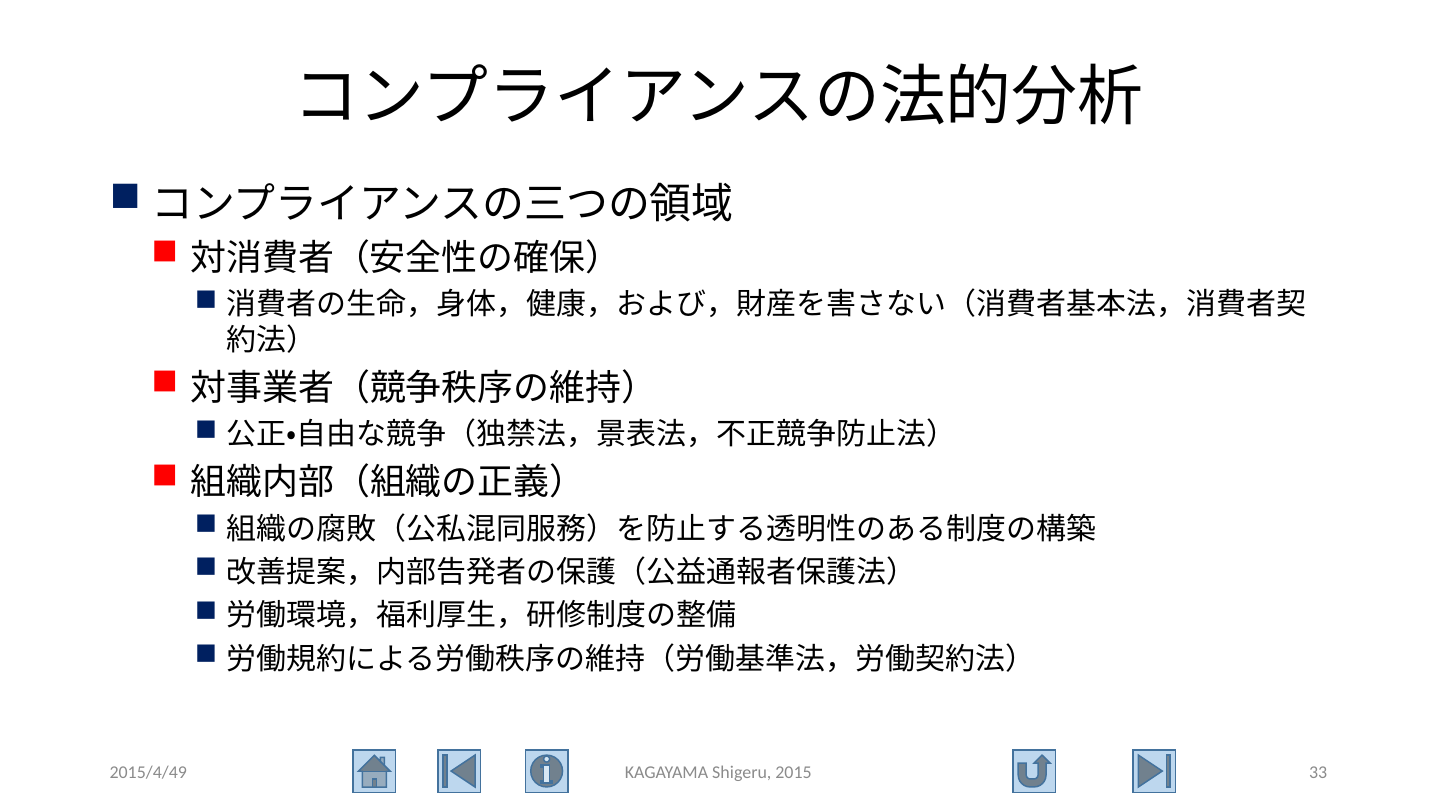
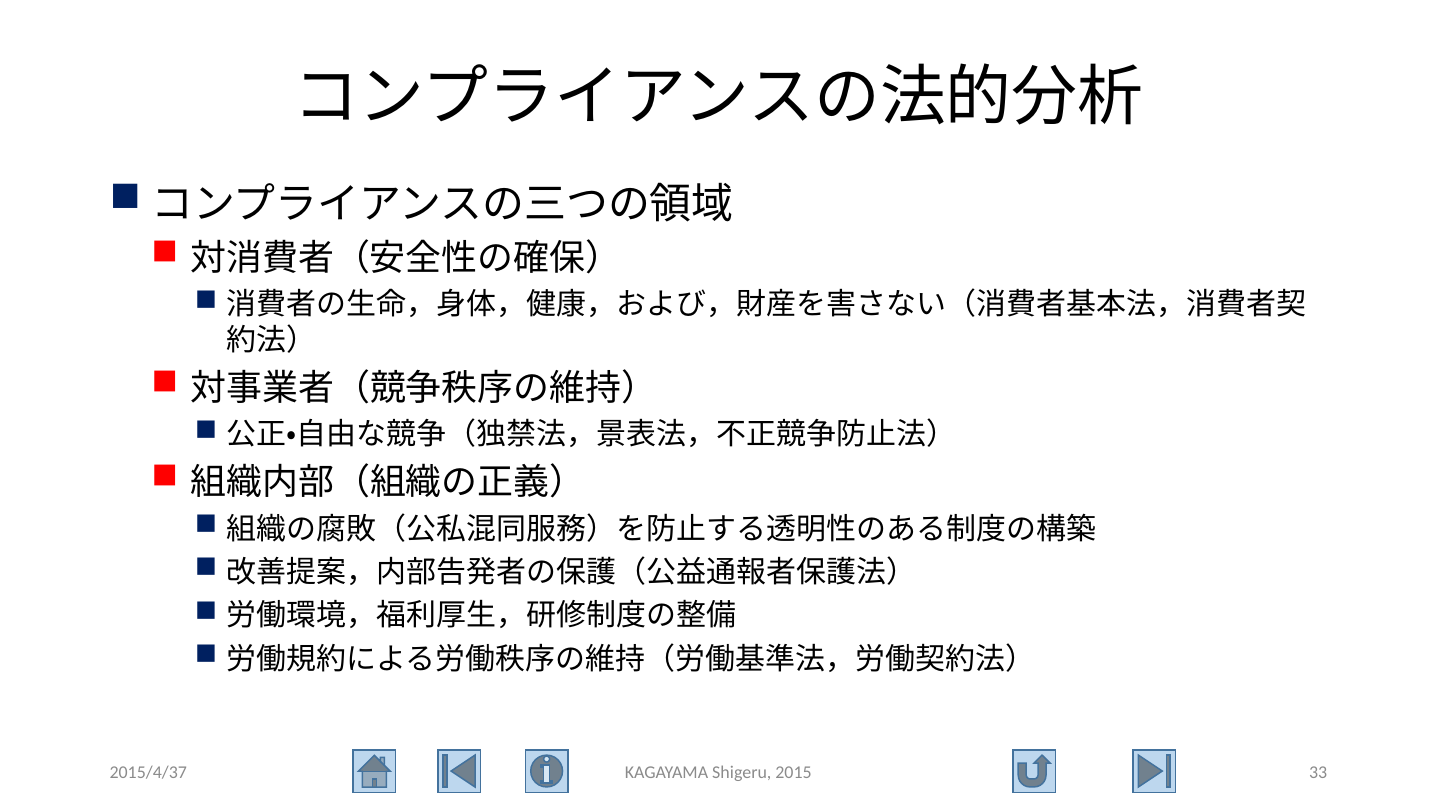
2015/4/49: 2015/4/49 -> 2015/4/37
